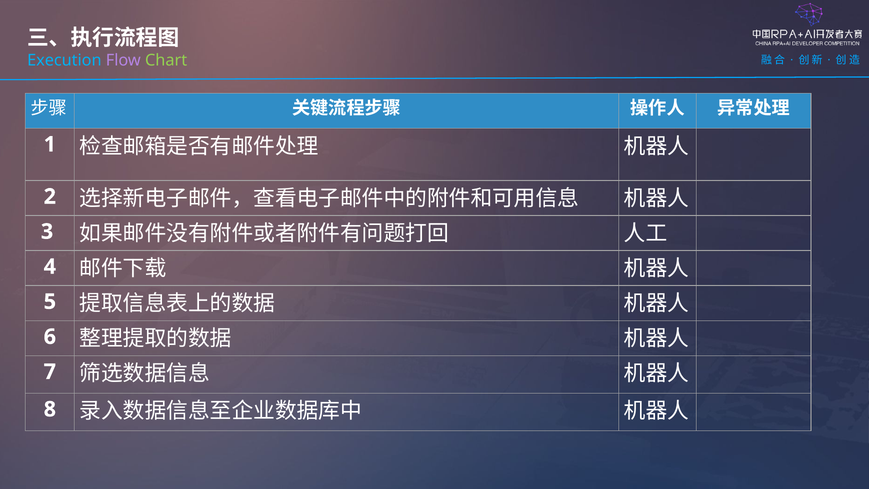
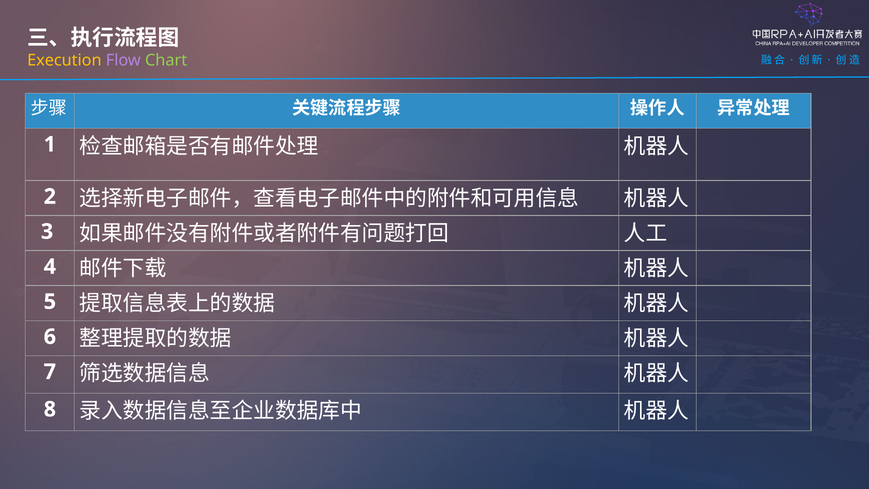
Execution colour: light blue -> yellow
